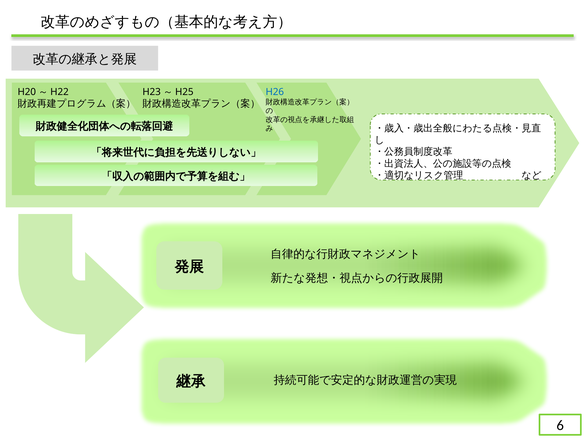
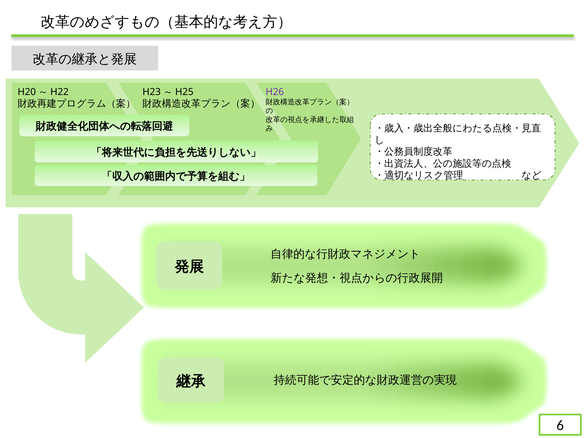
H26 colour: blue -> purple
